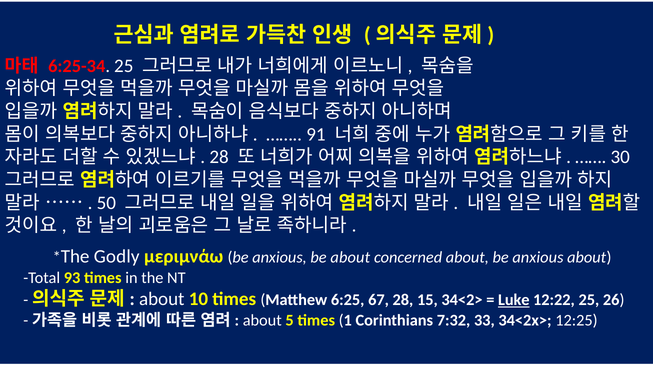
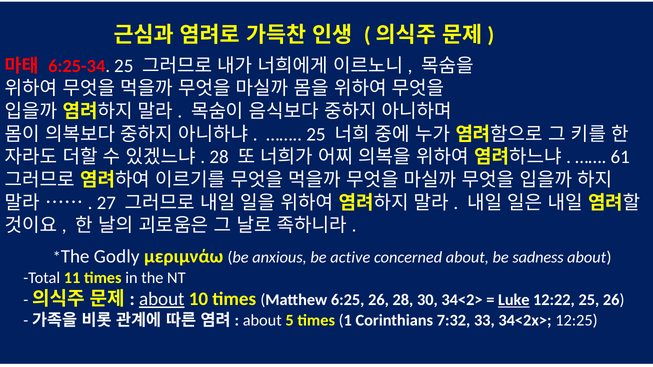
91 at (316, 134): 91 -> 25
30: 30 -> 61
50: 50 -> 27
be about: about -> active
about be anxious: anxious -> sadness
93: 93 -> 11
about at (162, 299) underline: none -> present
6:25 67: 67 -> 26
15: 15 -> 30
